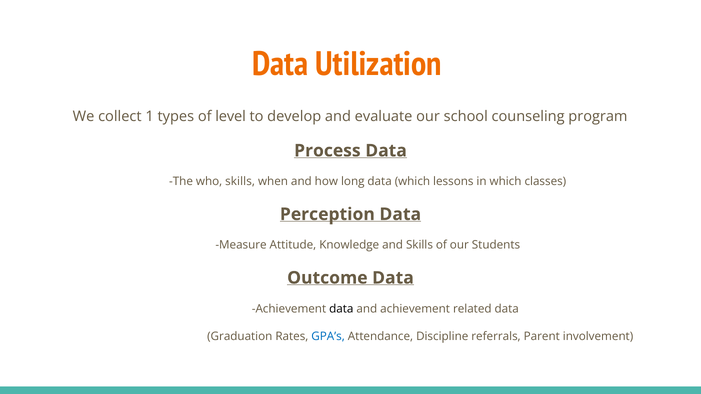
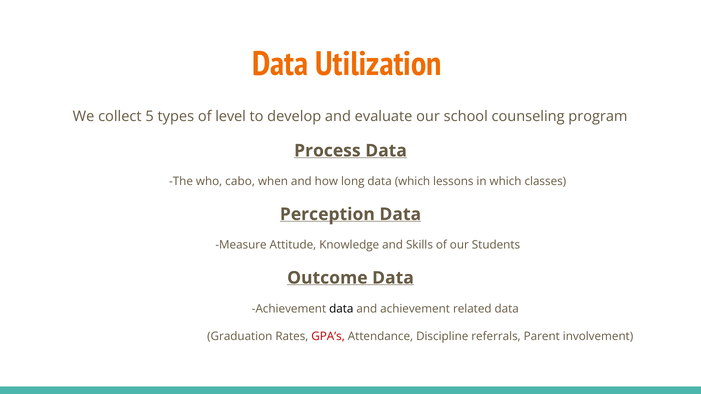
1: 1 -> 5
who skills: skills -> cabo
GPA’s colour: blue -> red
